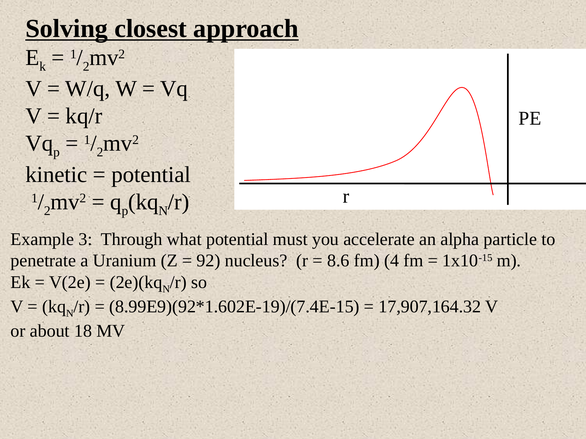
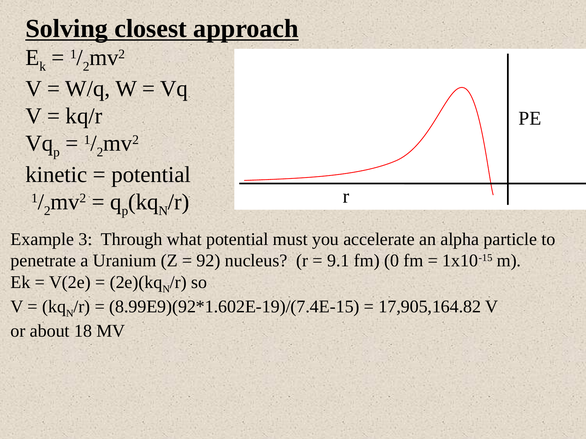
8.6: 8.6 -> 9.1
4: 4 -> 0
17,907,164.32: 17,907,164.32 -> 17,905,164.82
